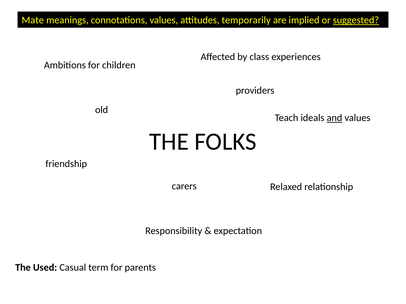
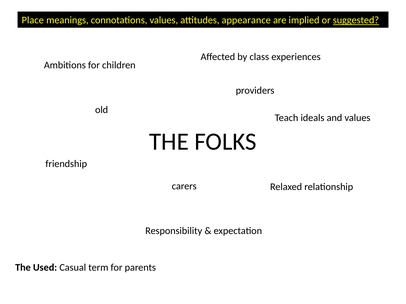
Mate: Mate -> Place
temporarily: temporarily -> appearance
and underline: present -> none
